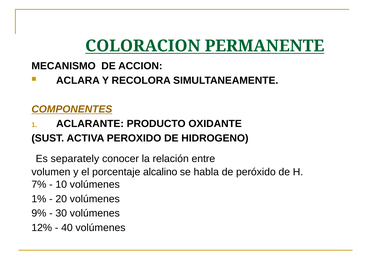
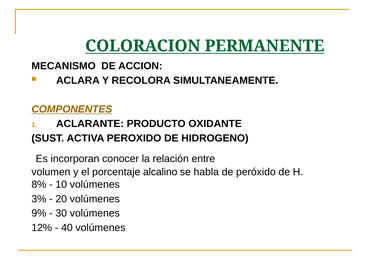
separately: separately -> incorporan
7%: 7% -> 8%
1%: 1% -> 3%
